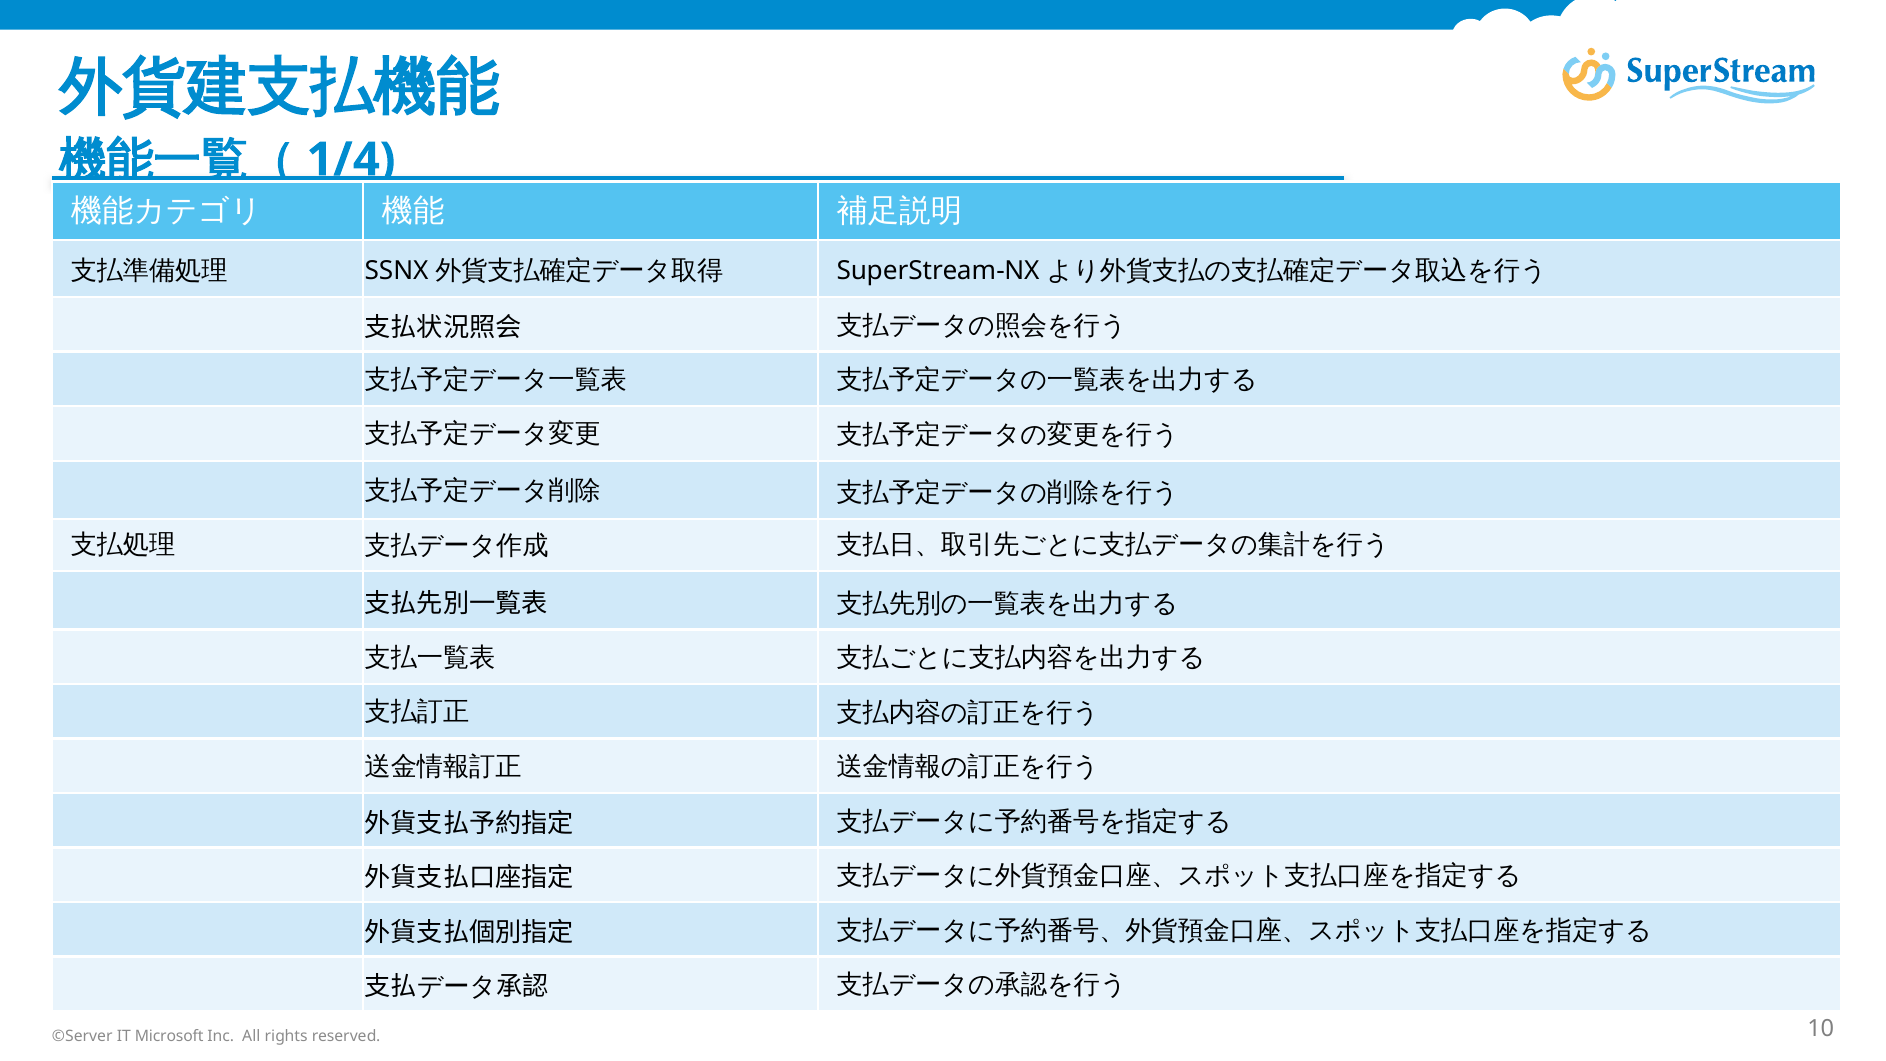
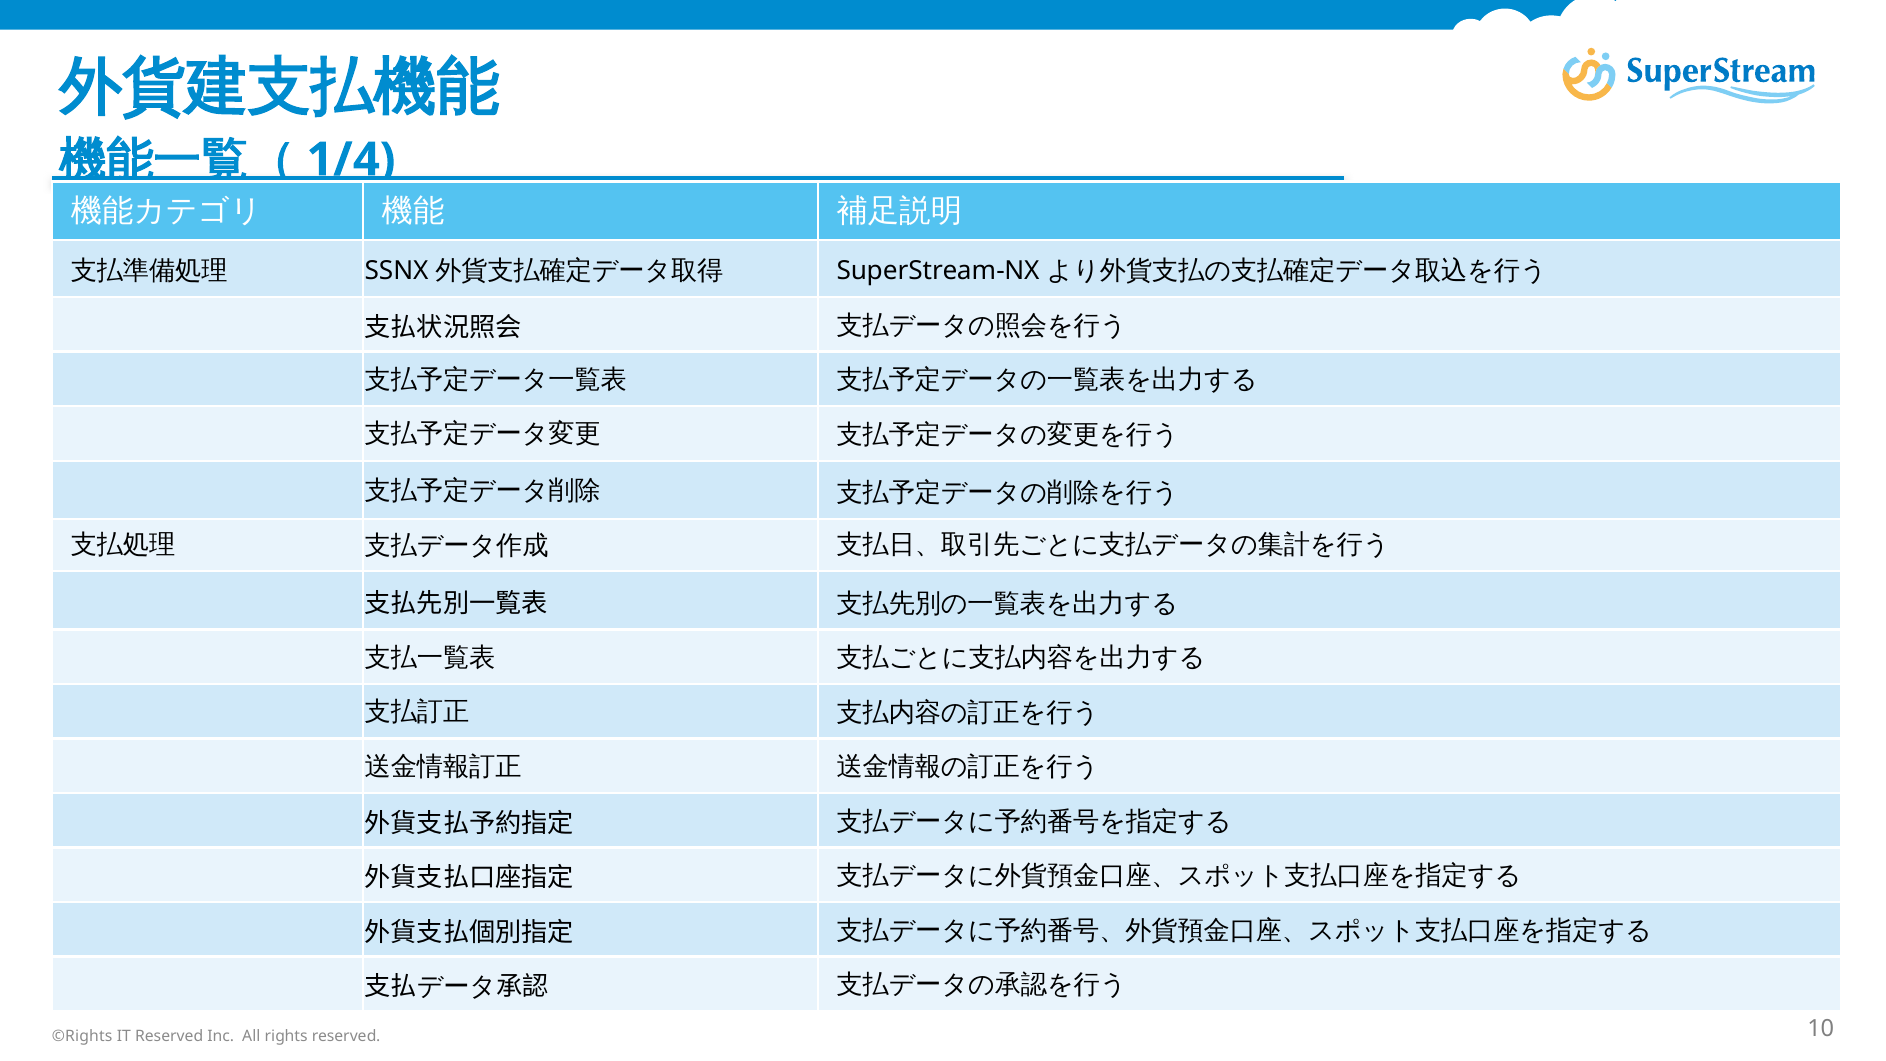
©Server: ©Server -> ©Rights
IT Microsoft: Microsoft -> Reserved
